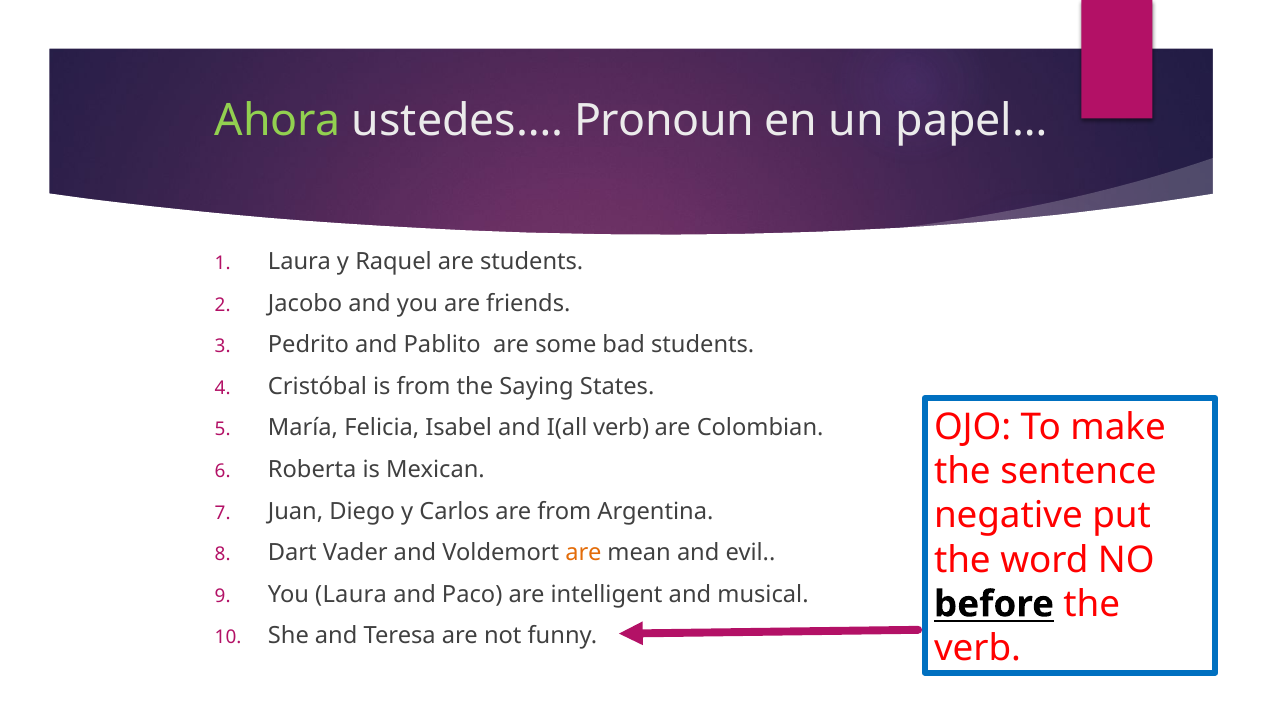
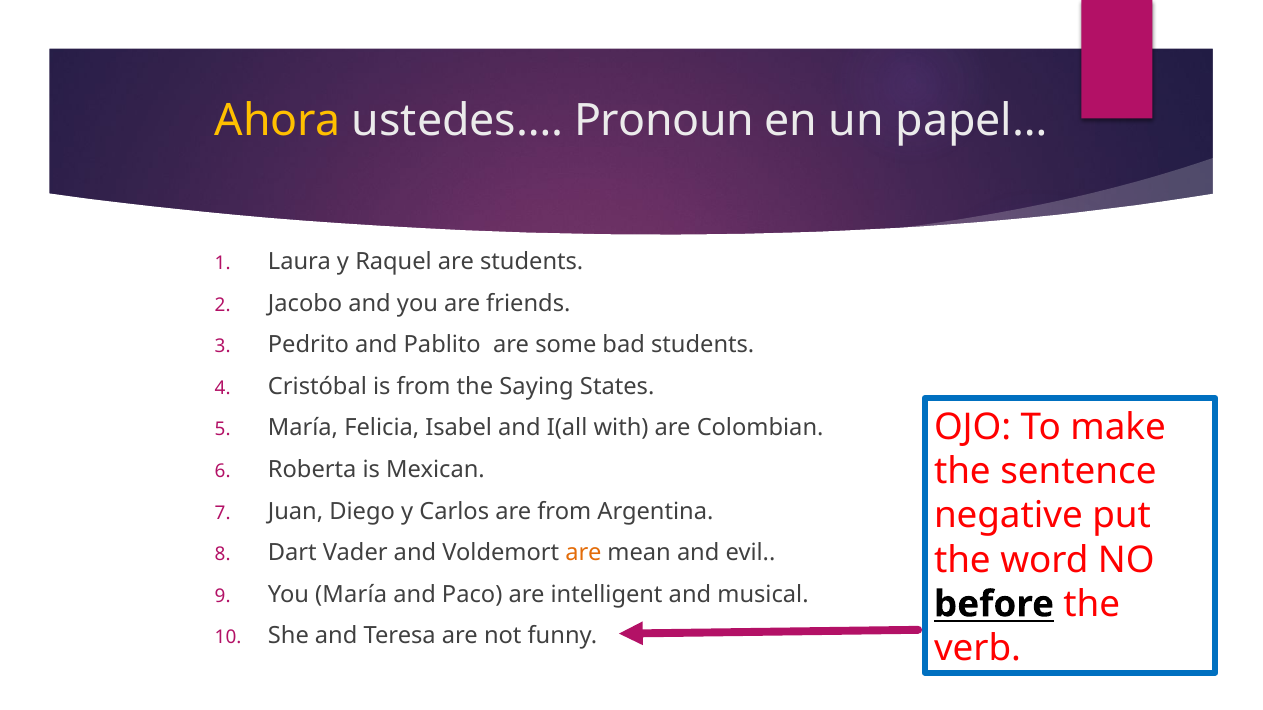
Ahora colour: light green -> yellow
I(all verb: verb -> with
You Laura: Laura -> María
